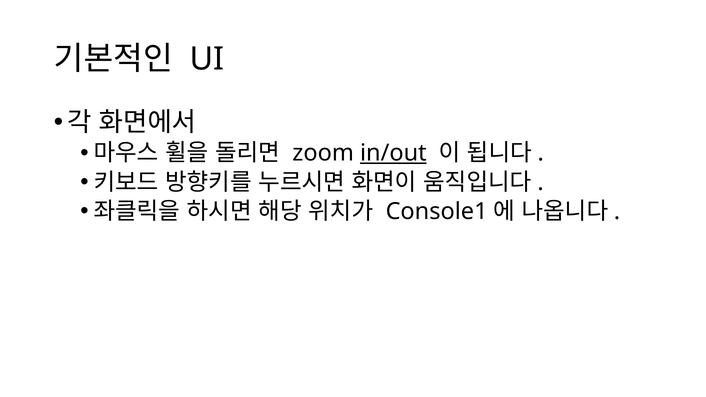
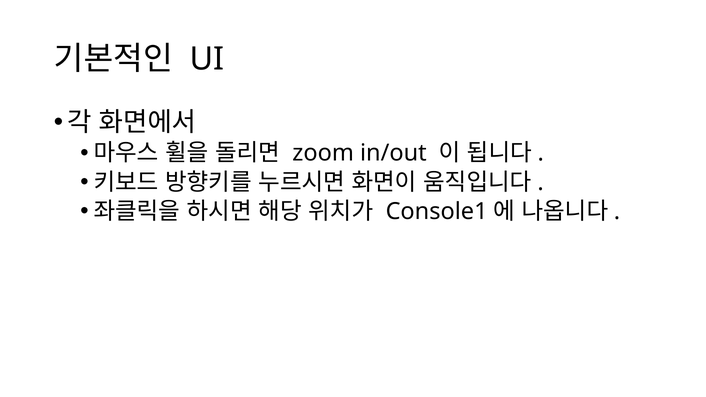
in/out underline: present -> none
